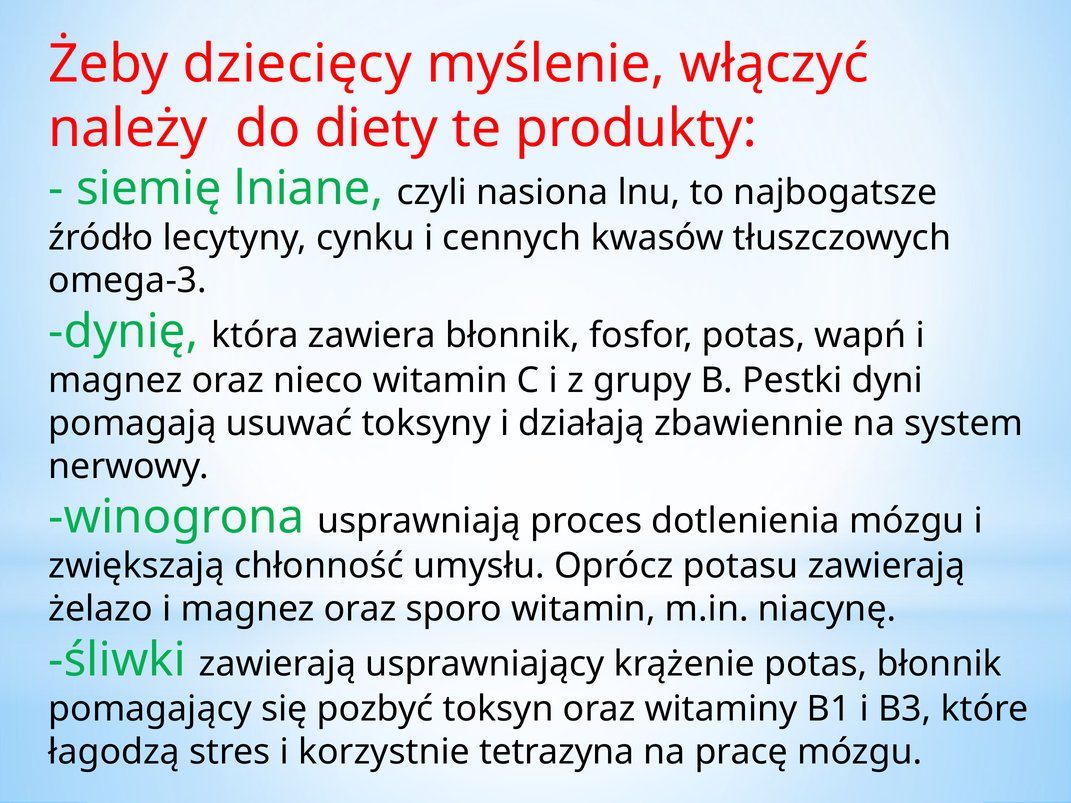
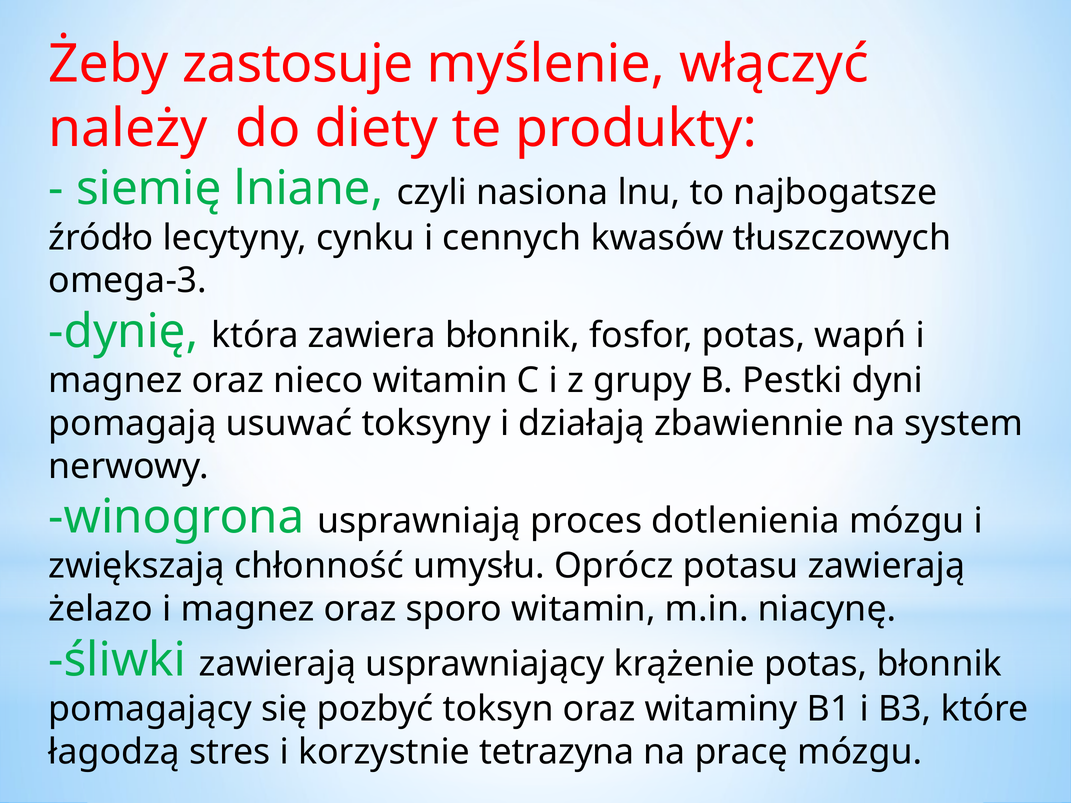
dziecięcy: dziecięcy -> zastosuje
